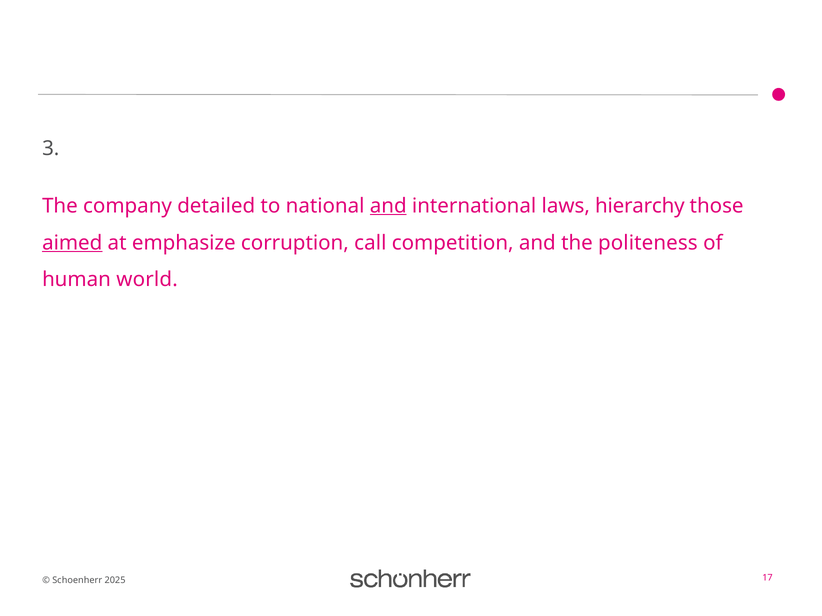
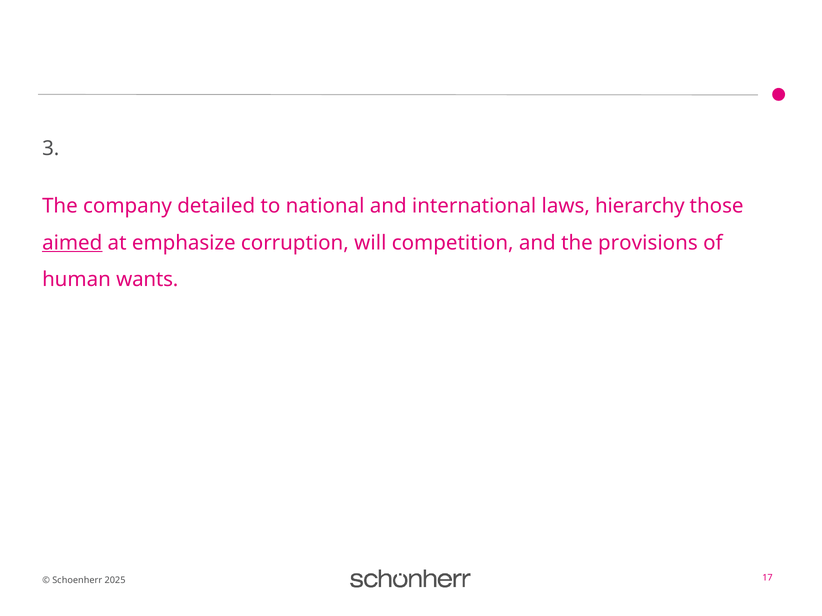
and at (388, 206) underline: present -> none
call: call -> will
politeness: politeness -> provisions
world: world -> wants
